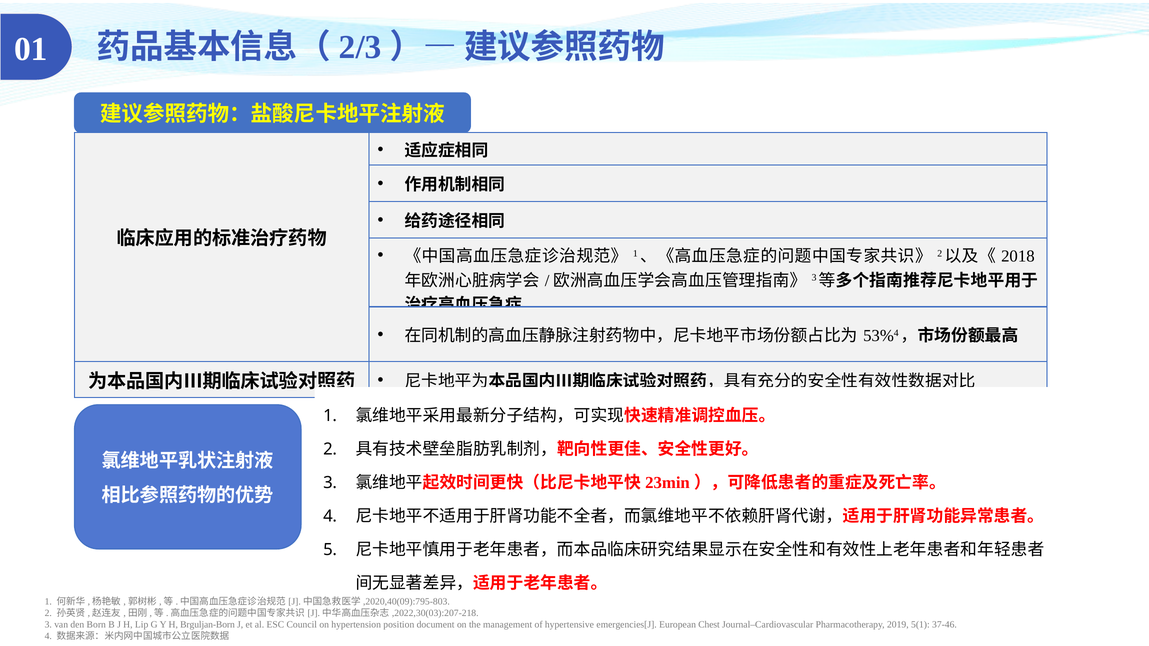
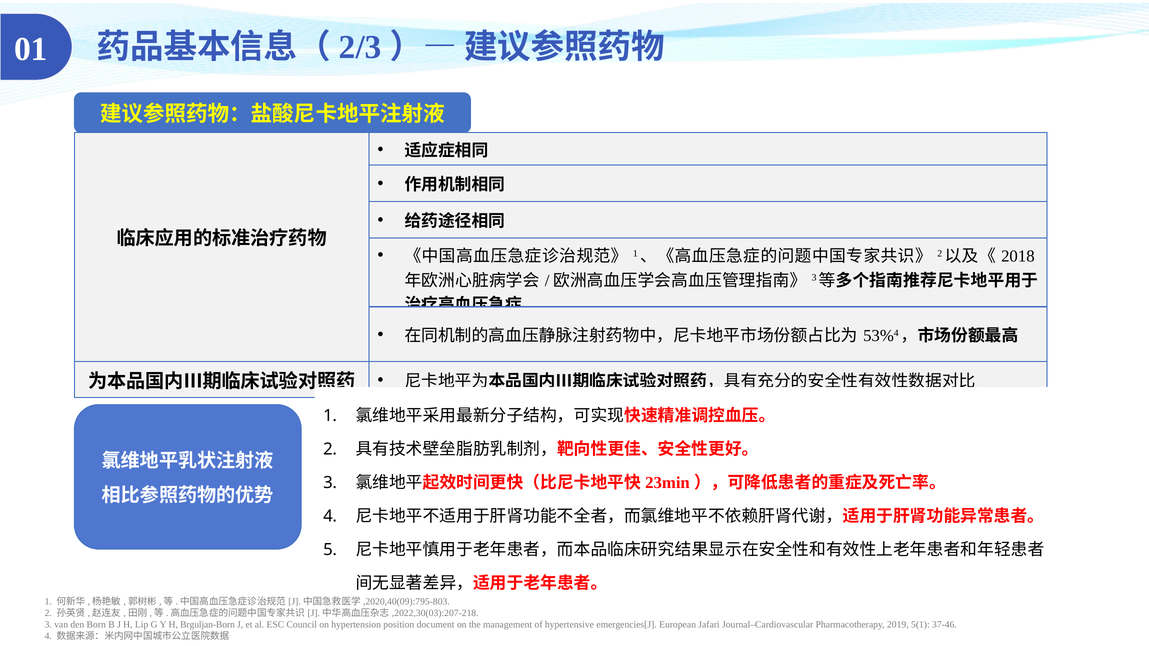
Chest: Chest -> Jafari
